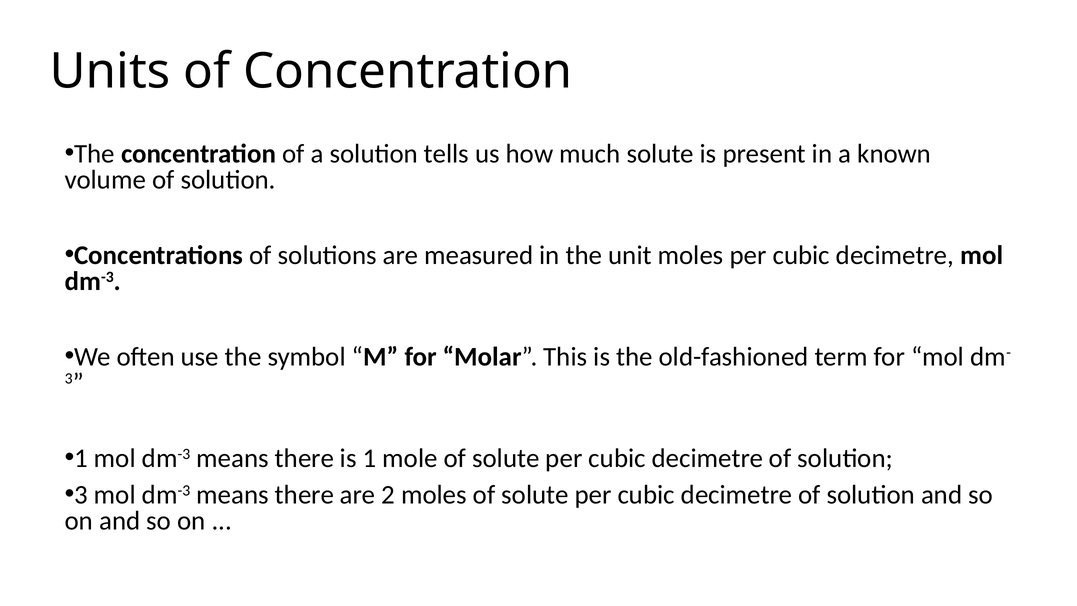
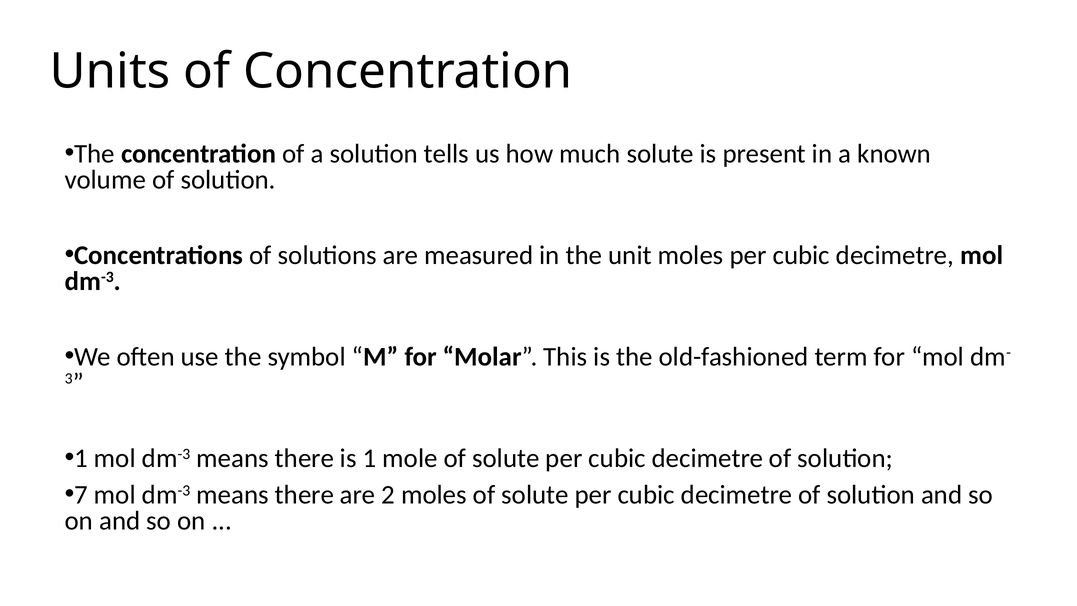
3 at (81, 495): 3 -> 7
